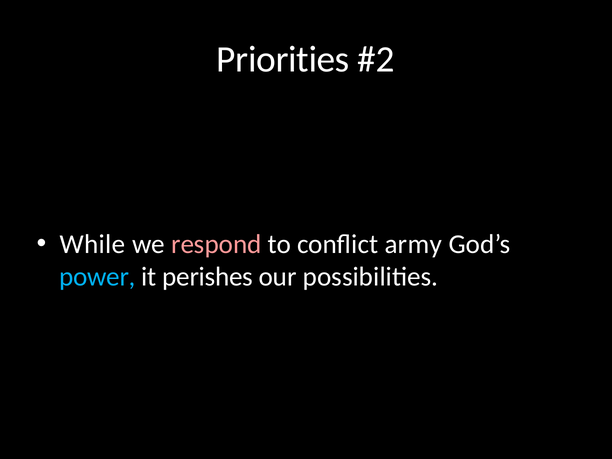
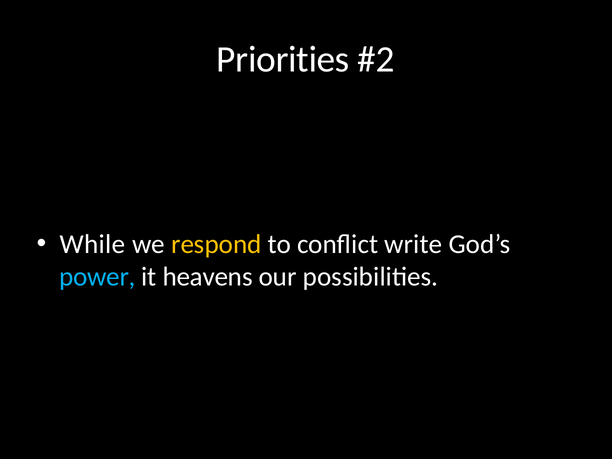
respond colour: pink -> yellow
army: army -> write
perishes: perishes -> heavens
